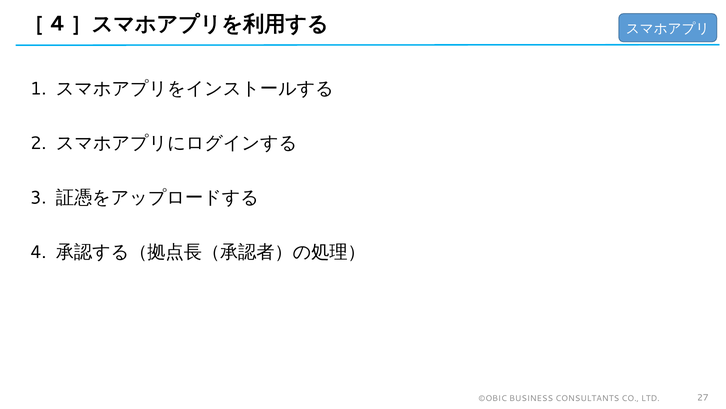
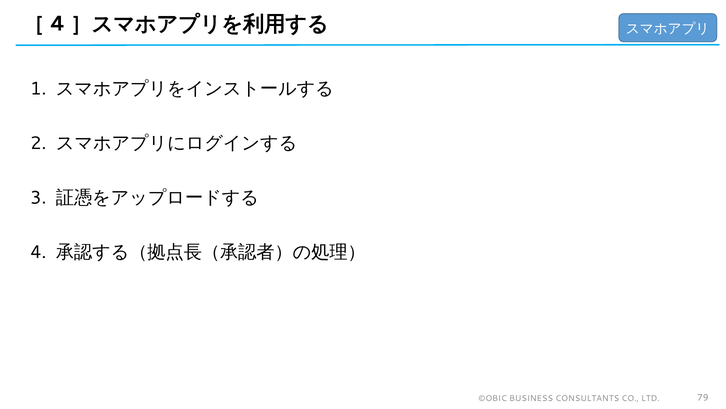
27: 27 -> 79
